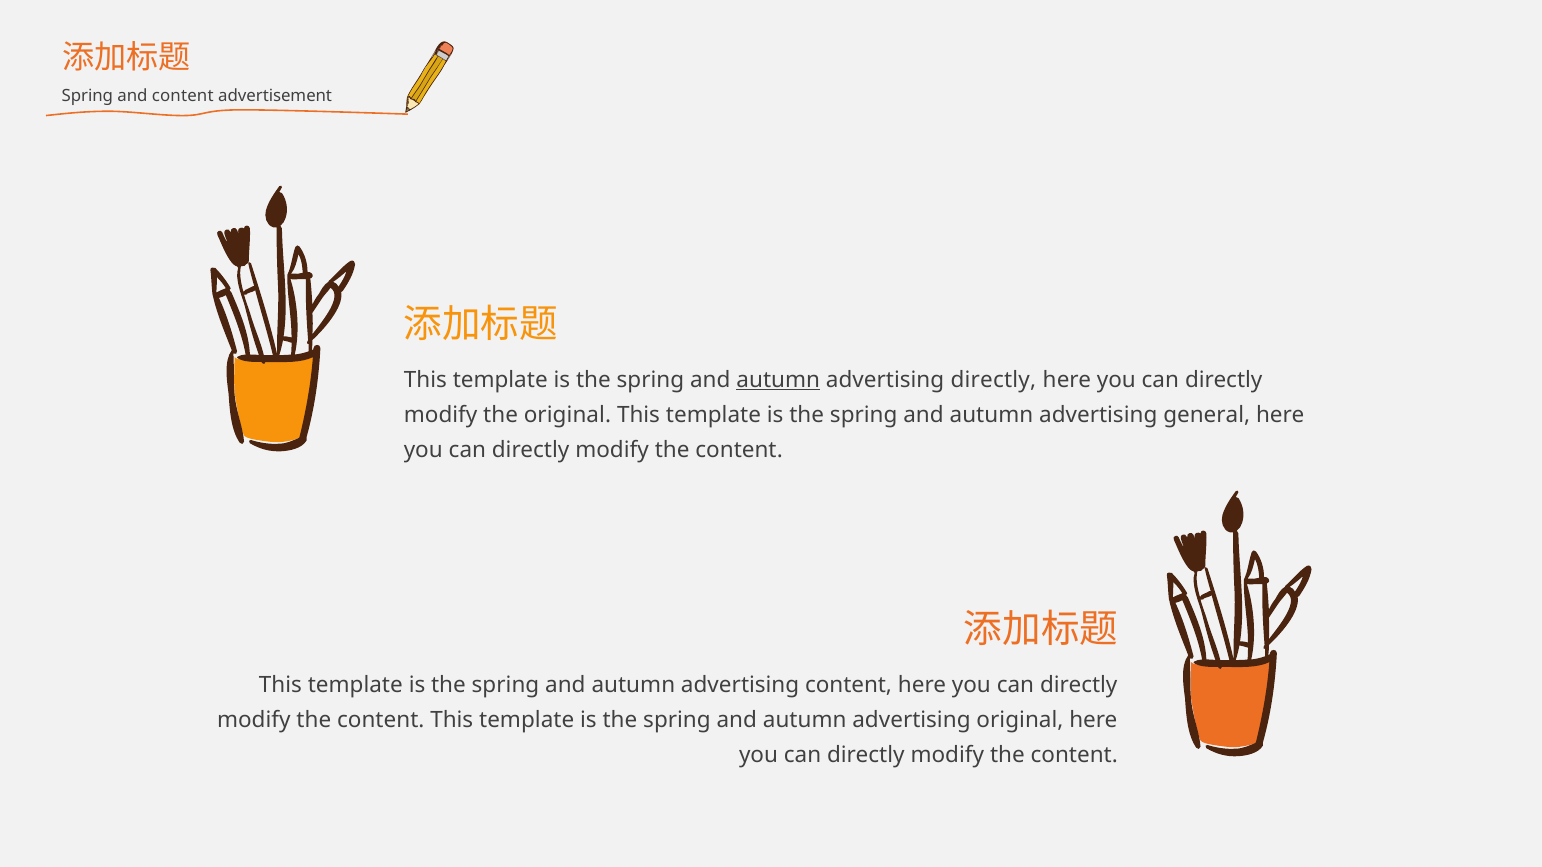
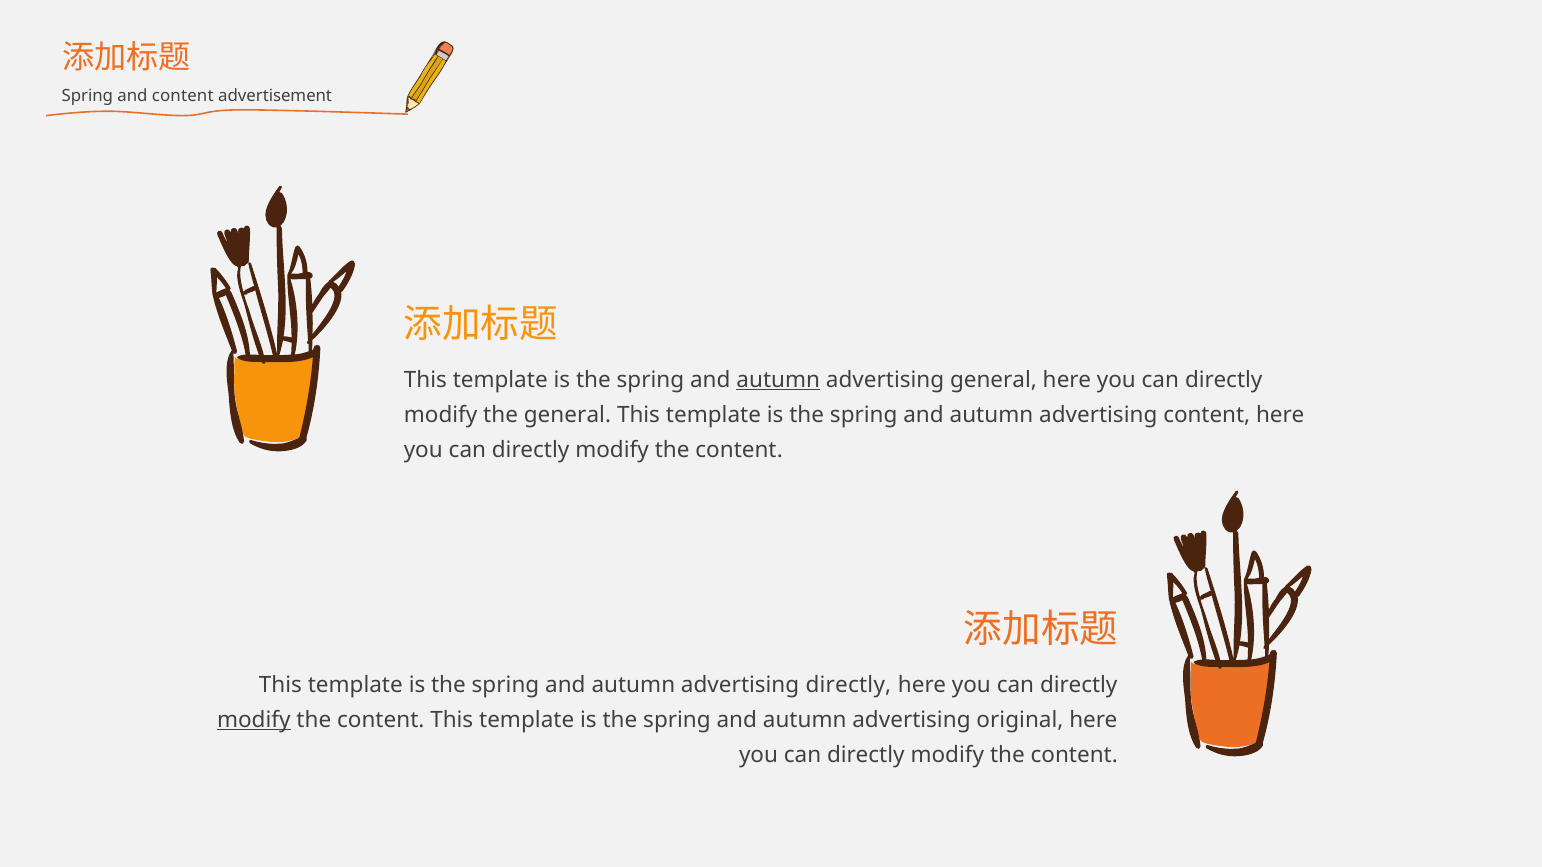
advertising directly: directly -> general
the original: original -> general
advertising general: general -> content
advertising content: content -> directly
modify at (254, 720) underline: none -> present
